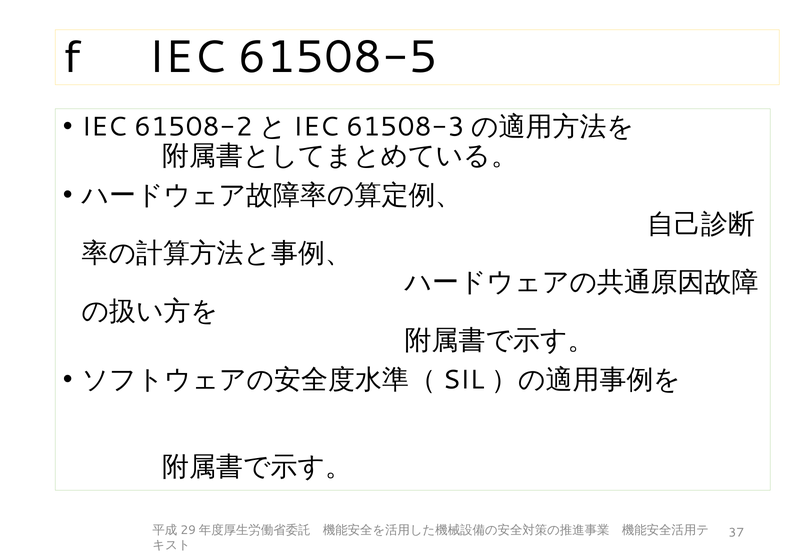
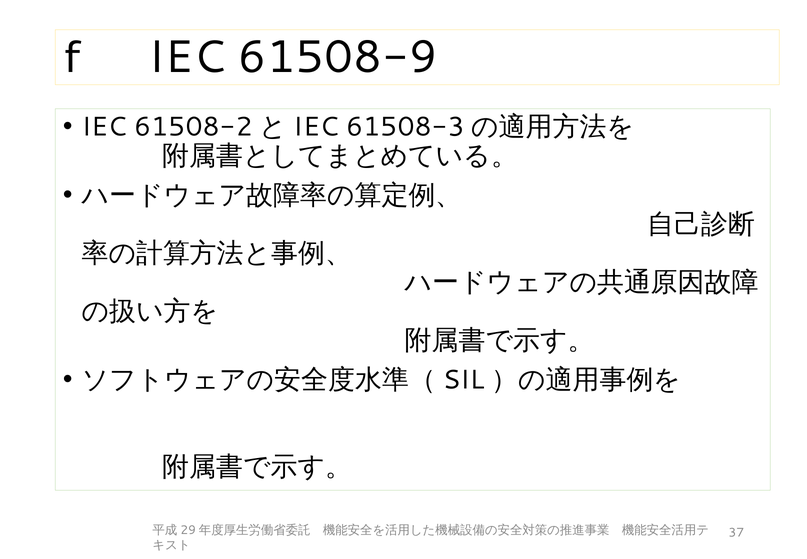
61508-5: 61508-5 -> 61508-9
